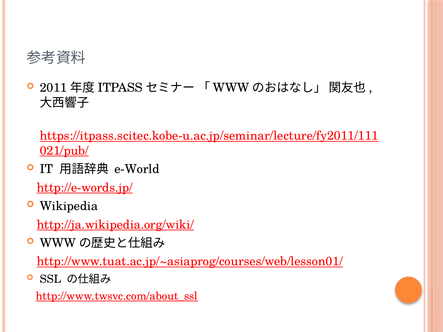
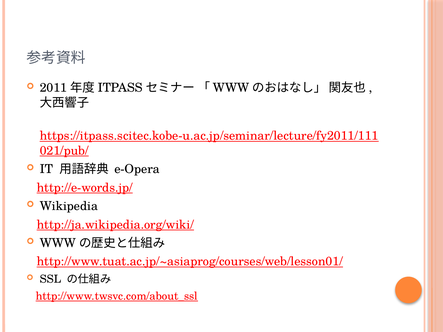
e-World: e-World -> e-Opera
